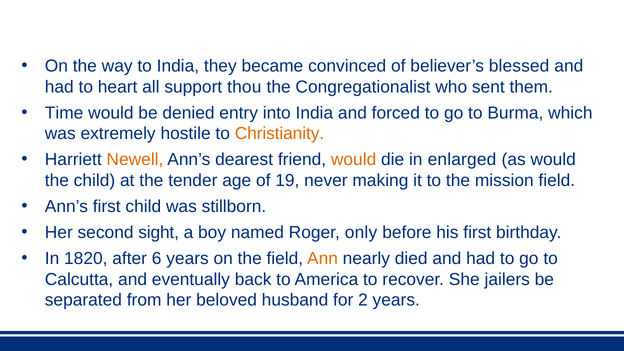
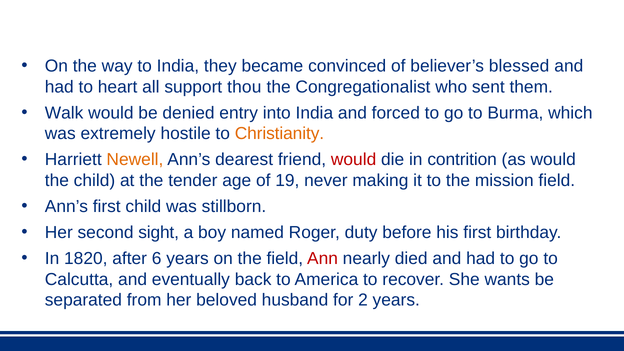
Time: Time -> Walk
would at (354, 160) colour: orange -> red
enlarged: enlarged -> contrition
only: only -> duty
Ann colour: orange -> red
jailers: jailers -> wants
